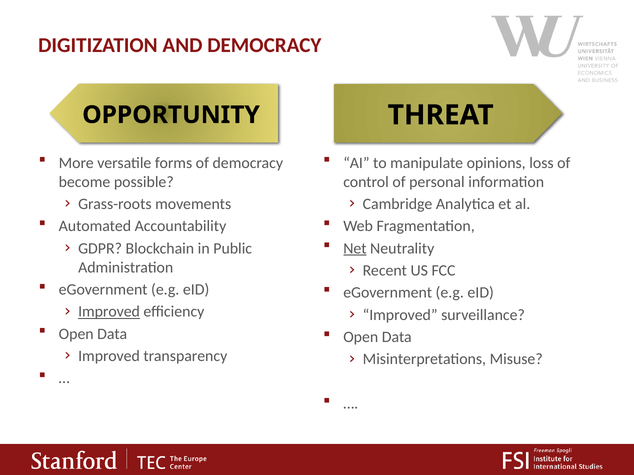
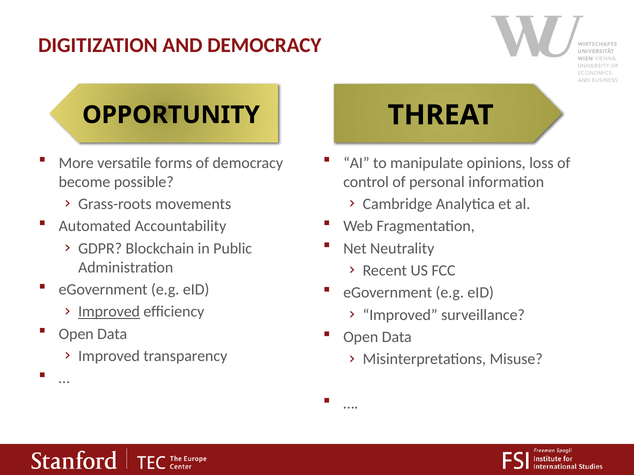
Net underline: present -> none
